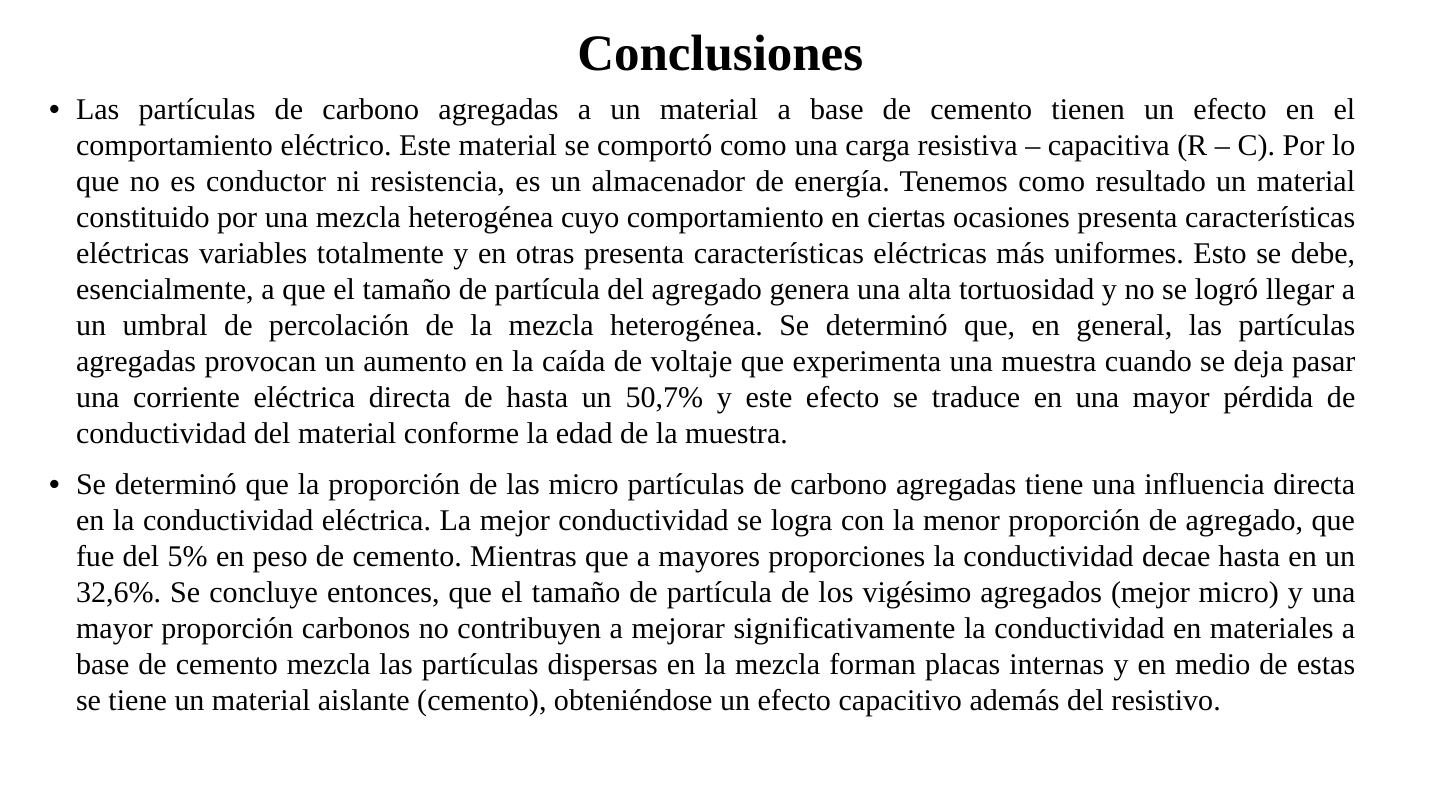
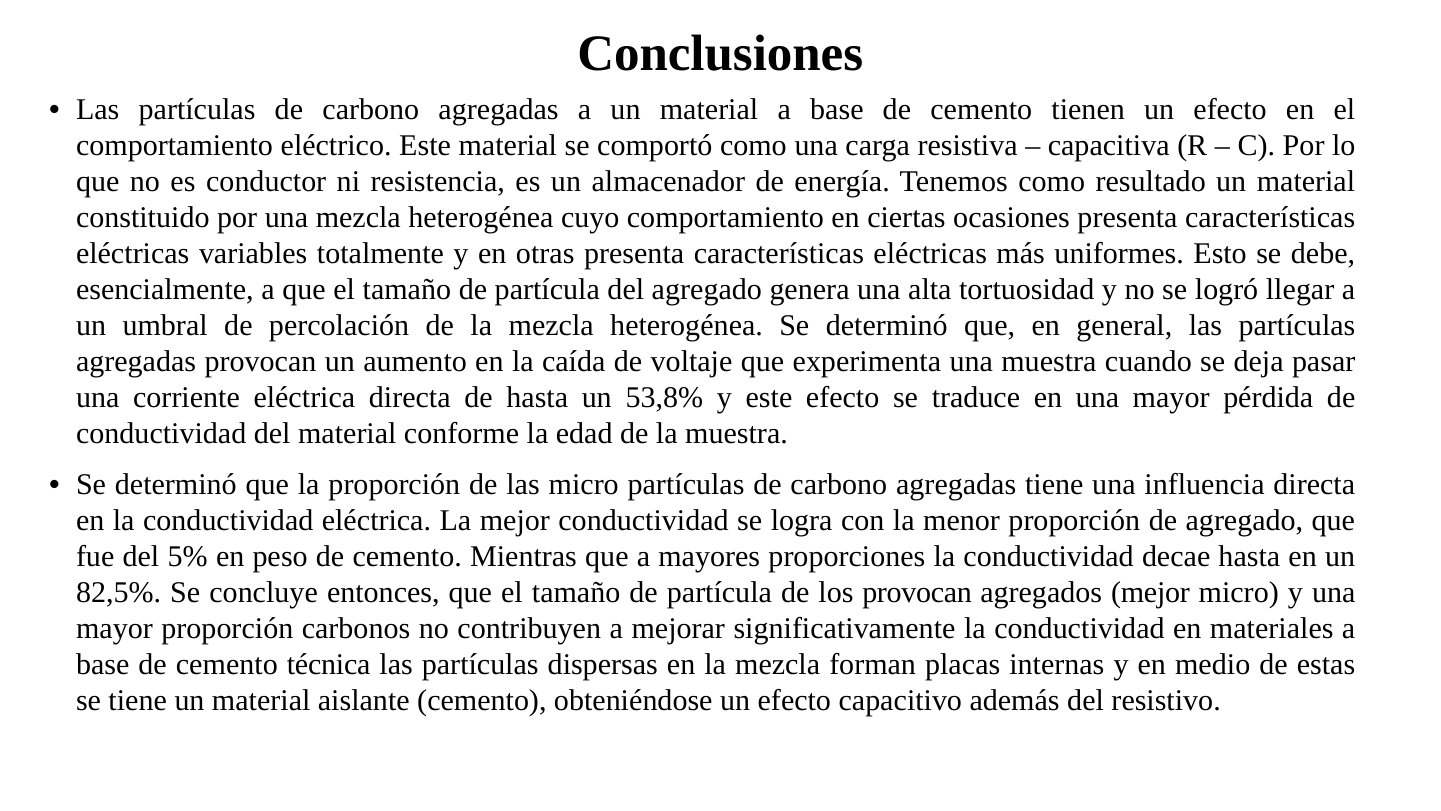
50,7%: 50,7% -> 53,8%
32,6%: 32,6% -> 82,5%
los vigésimo: vigésimo -> provocan
cemento mezcla: mezcla -> técnica
